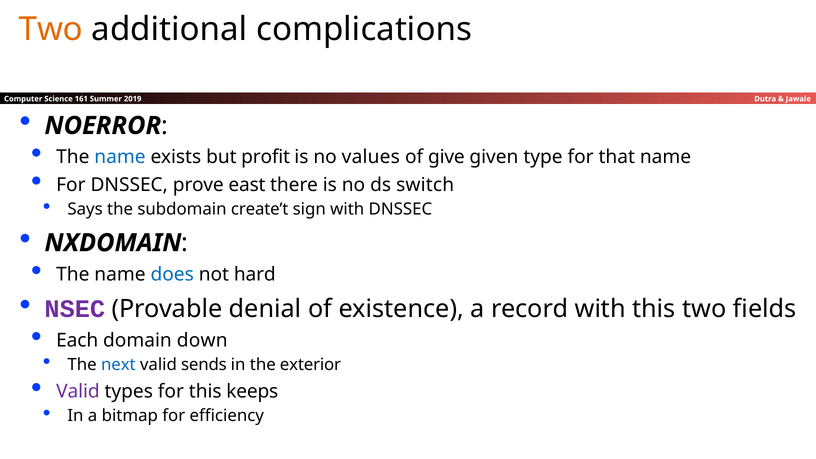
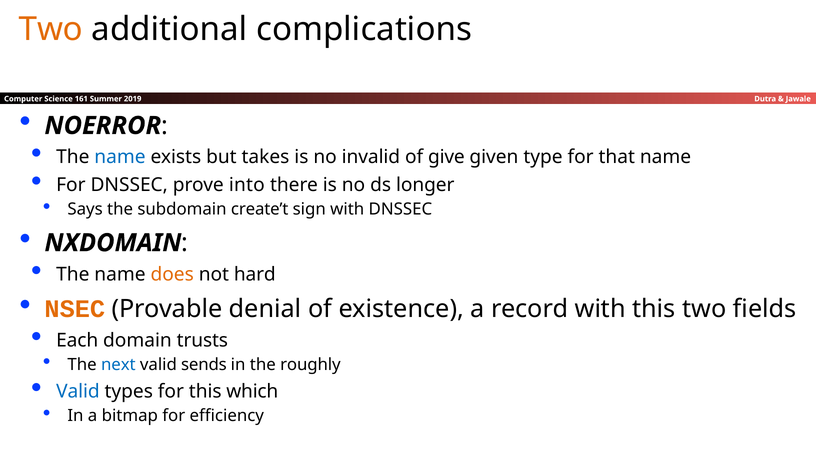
profit: profit -> takes
values: values -> invalid
east: east -> into
switch: switch -> longer
does colour: blue -> orange
NSEC colour: purple -> orange
down: down -> trusts
exterior: exterior -> roughly
Valid at (78, 391) colour: purple -> blue
keeps: keeps -> which
